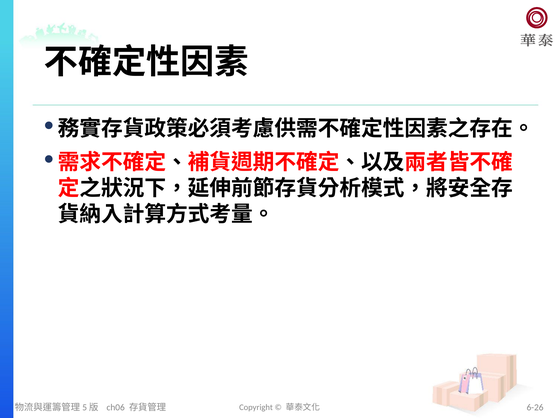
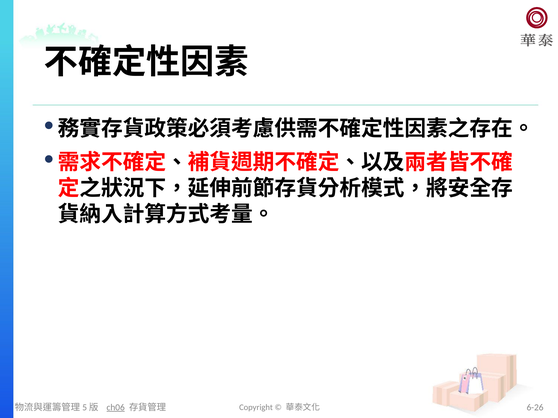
ch06 underline: none -> present
